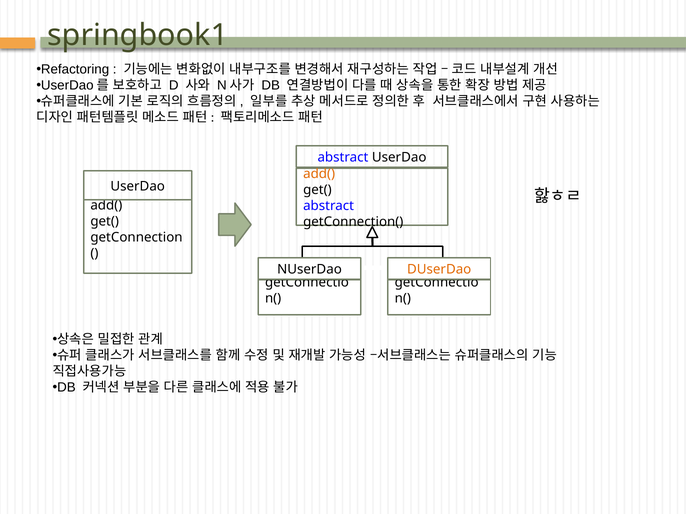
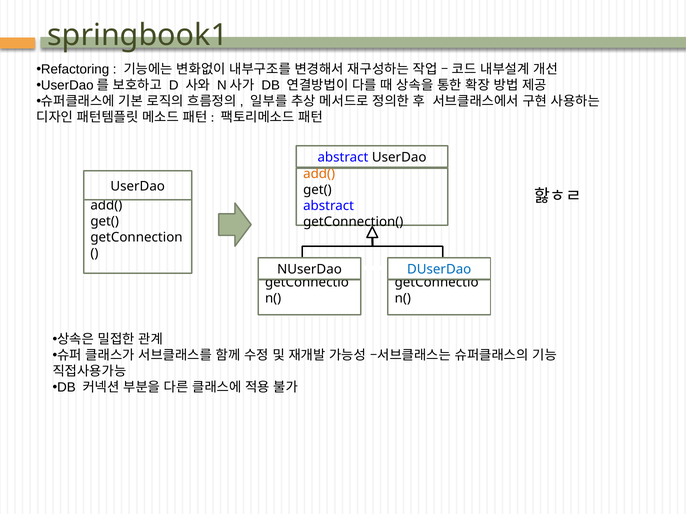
DUserDao colour: orange -> blue
